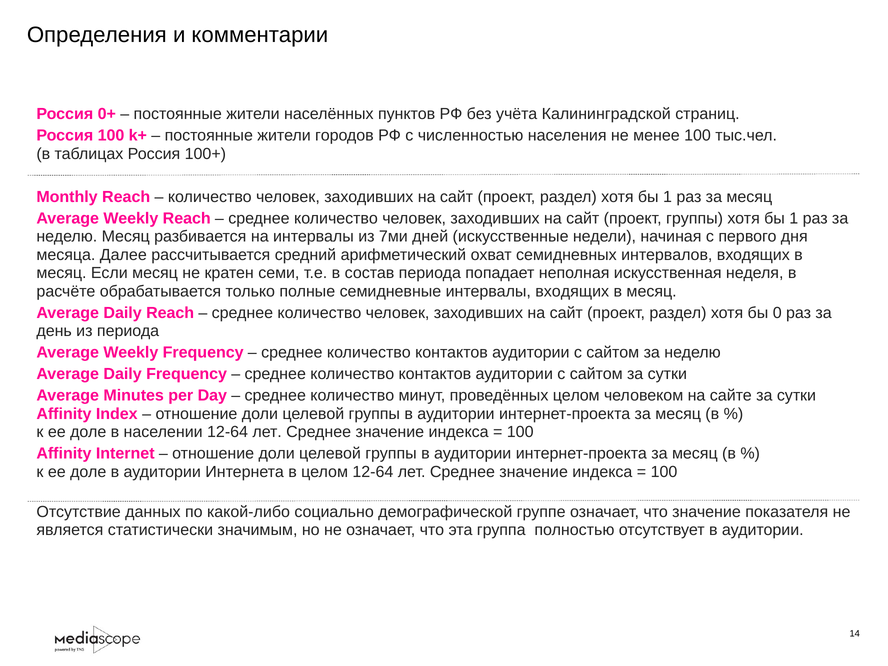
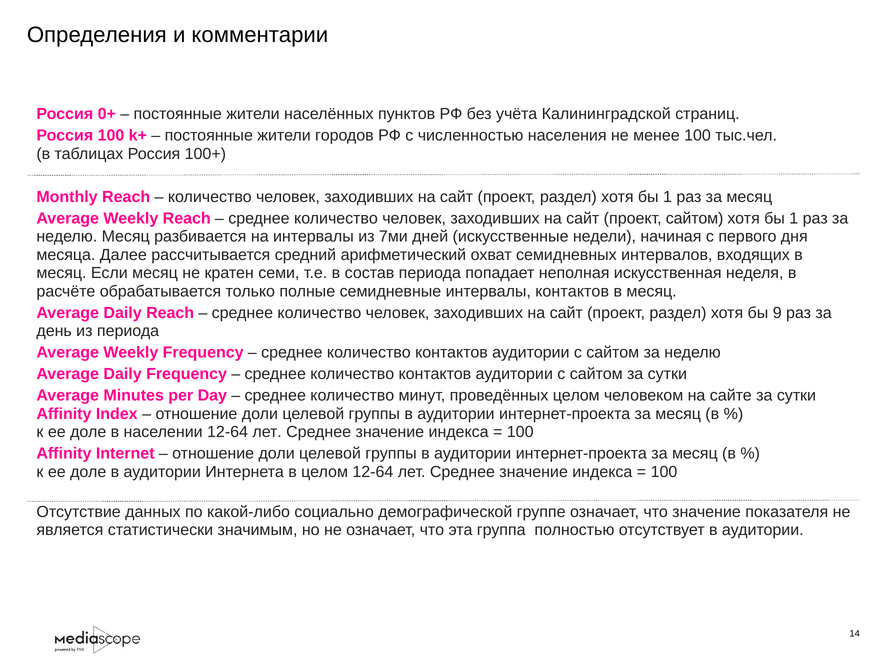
проект группы: группы -> сайтом
интервалы входящих: входящих -> контактов
0: 0 -> 9
